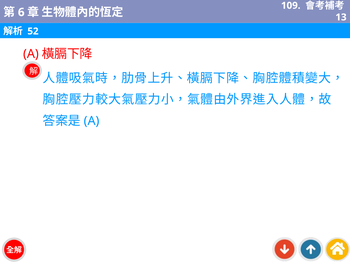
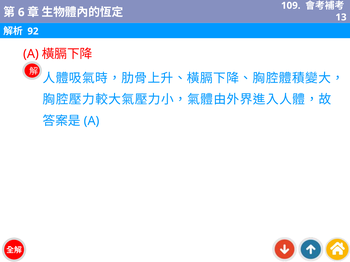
52: 52 -> 92
